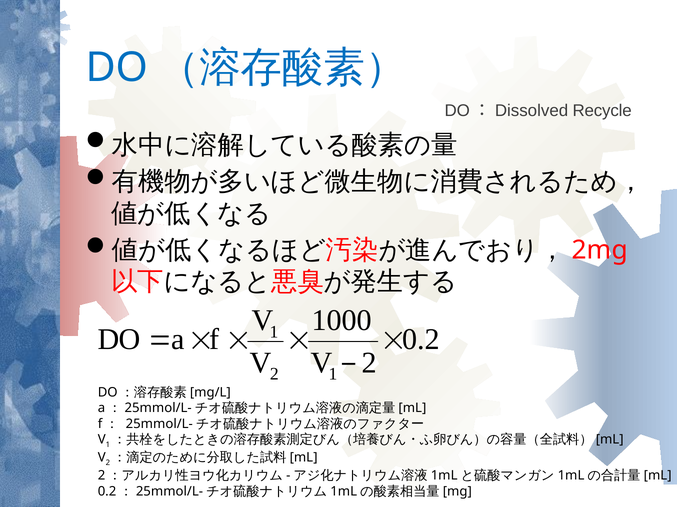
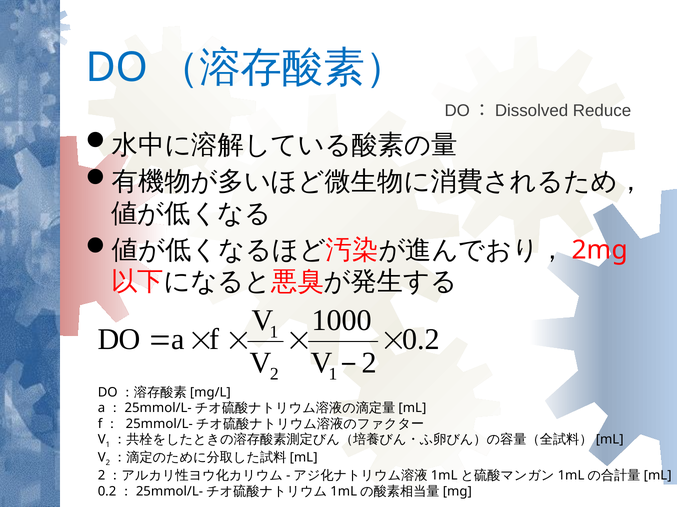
Recycle: Recycle -> Reduce
